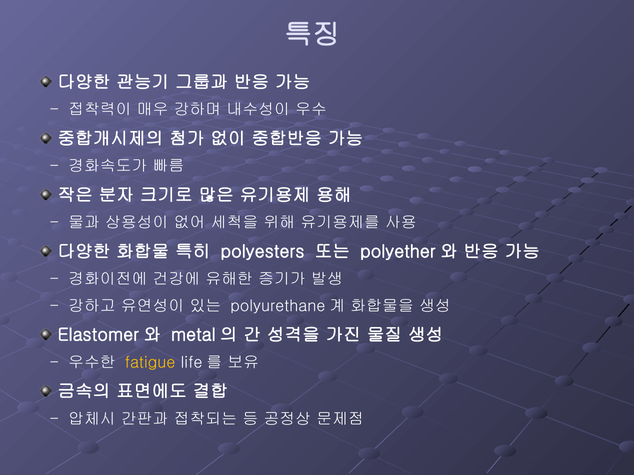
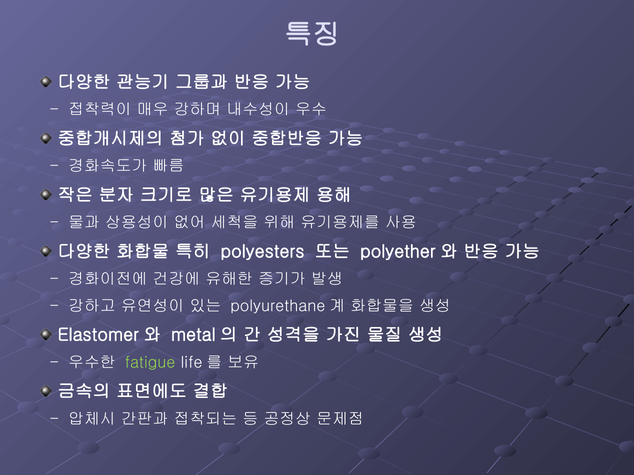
fatigue colour: yellow -> light green
